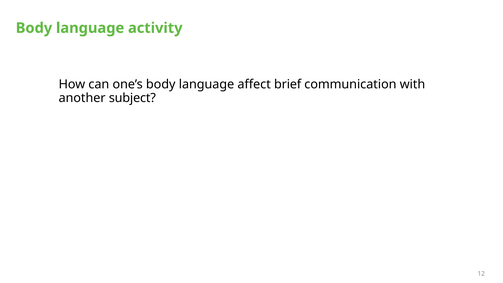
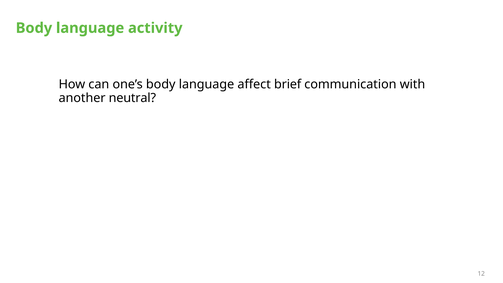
subject: subject -> neutral
